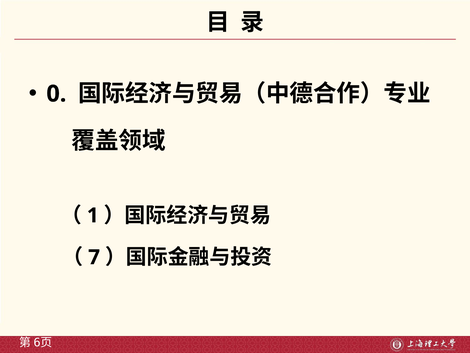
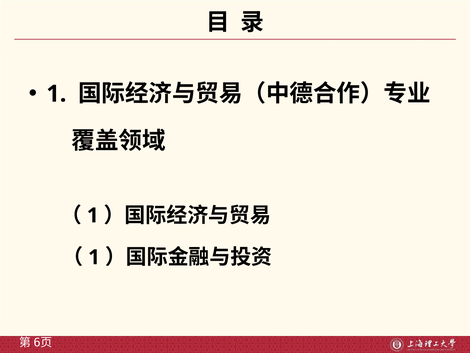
0 at (56, 94): 0 -> 1
7 at (94, 257): 7 -> 1
